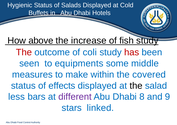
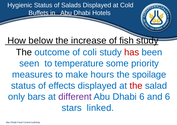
above: above -> below
The at (24, 52) colour: red -> black
equipments: equipments -> temperature
middle: middle -> priority
within: within -> hours
covered: covered -> spoilage
the at (136, 86) colour: black -> red
less: less -> only
Dhabi 8: 8 -> 6
and 9: 9 -> 6
